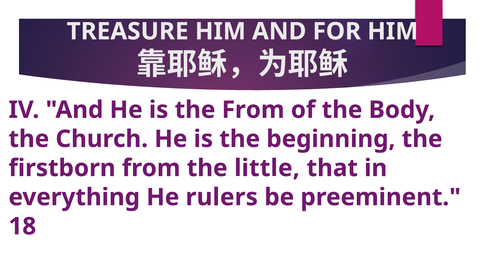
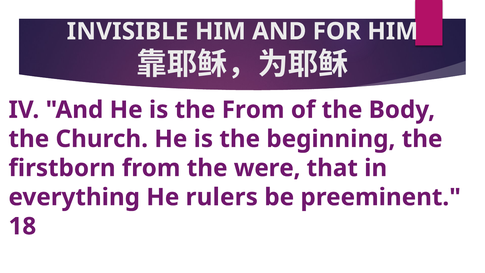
TREASURE: TREASURE -> INVISIBLE
little: little -> were
